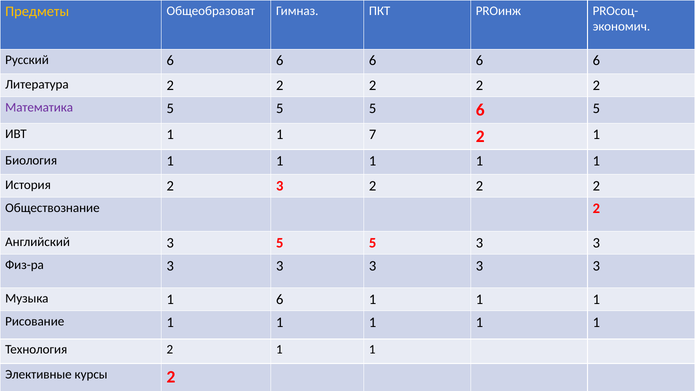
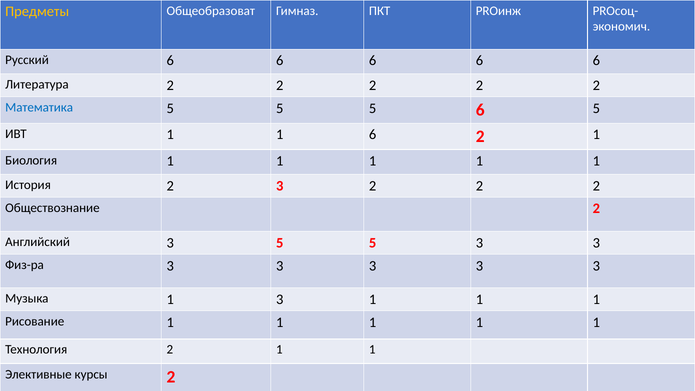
Математика colour: purple -> blue
1 7: 7 -> 6
1 6: 6 -> 3
